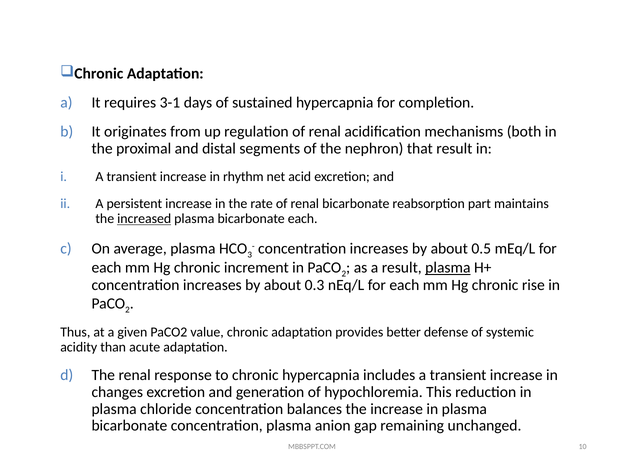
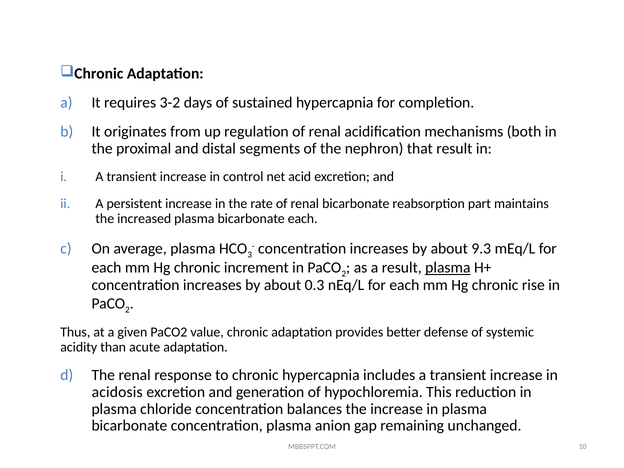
3-1: 3-1 -> 3-2
rhythm: rhythm -> control
increased underline: present -> none
0.5: 0.5 -> 9.3
changes: changes -> acidosis
